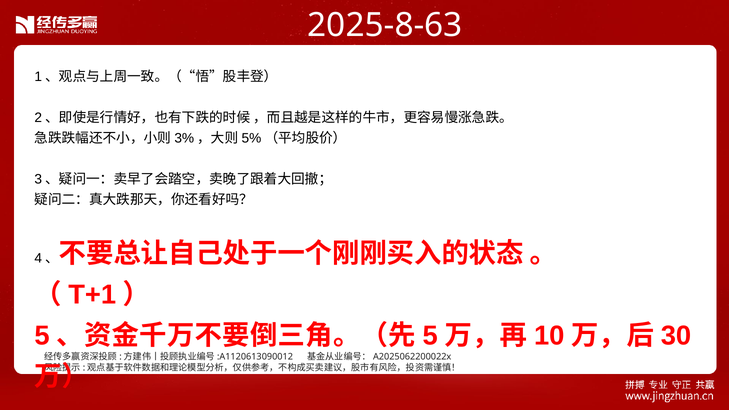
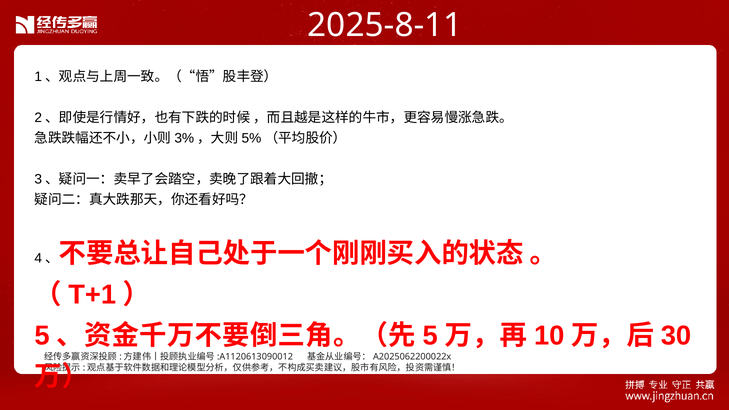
2025-8-63: 2025-8-63 -> 2025-8-11
